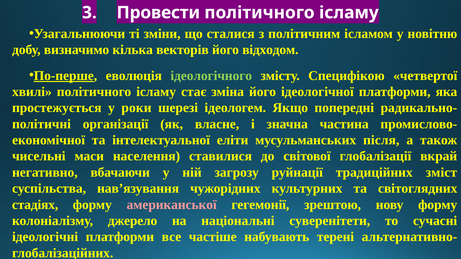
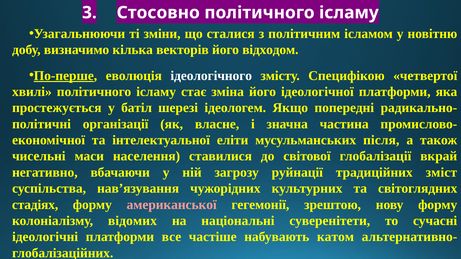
Провести: Провести -> Стосовно
ідеологічного colour: light green -> white
роки: роки -> батіл
джерело: джерело -> відомих
терені: терені -> катом
